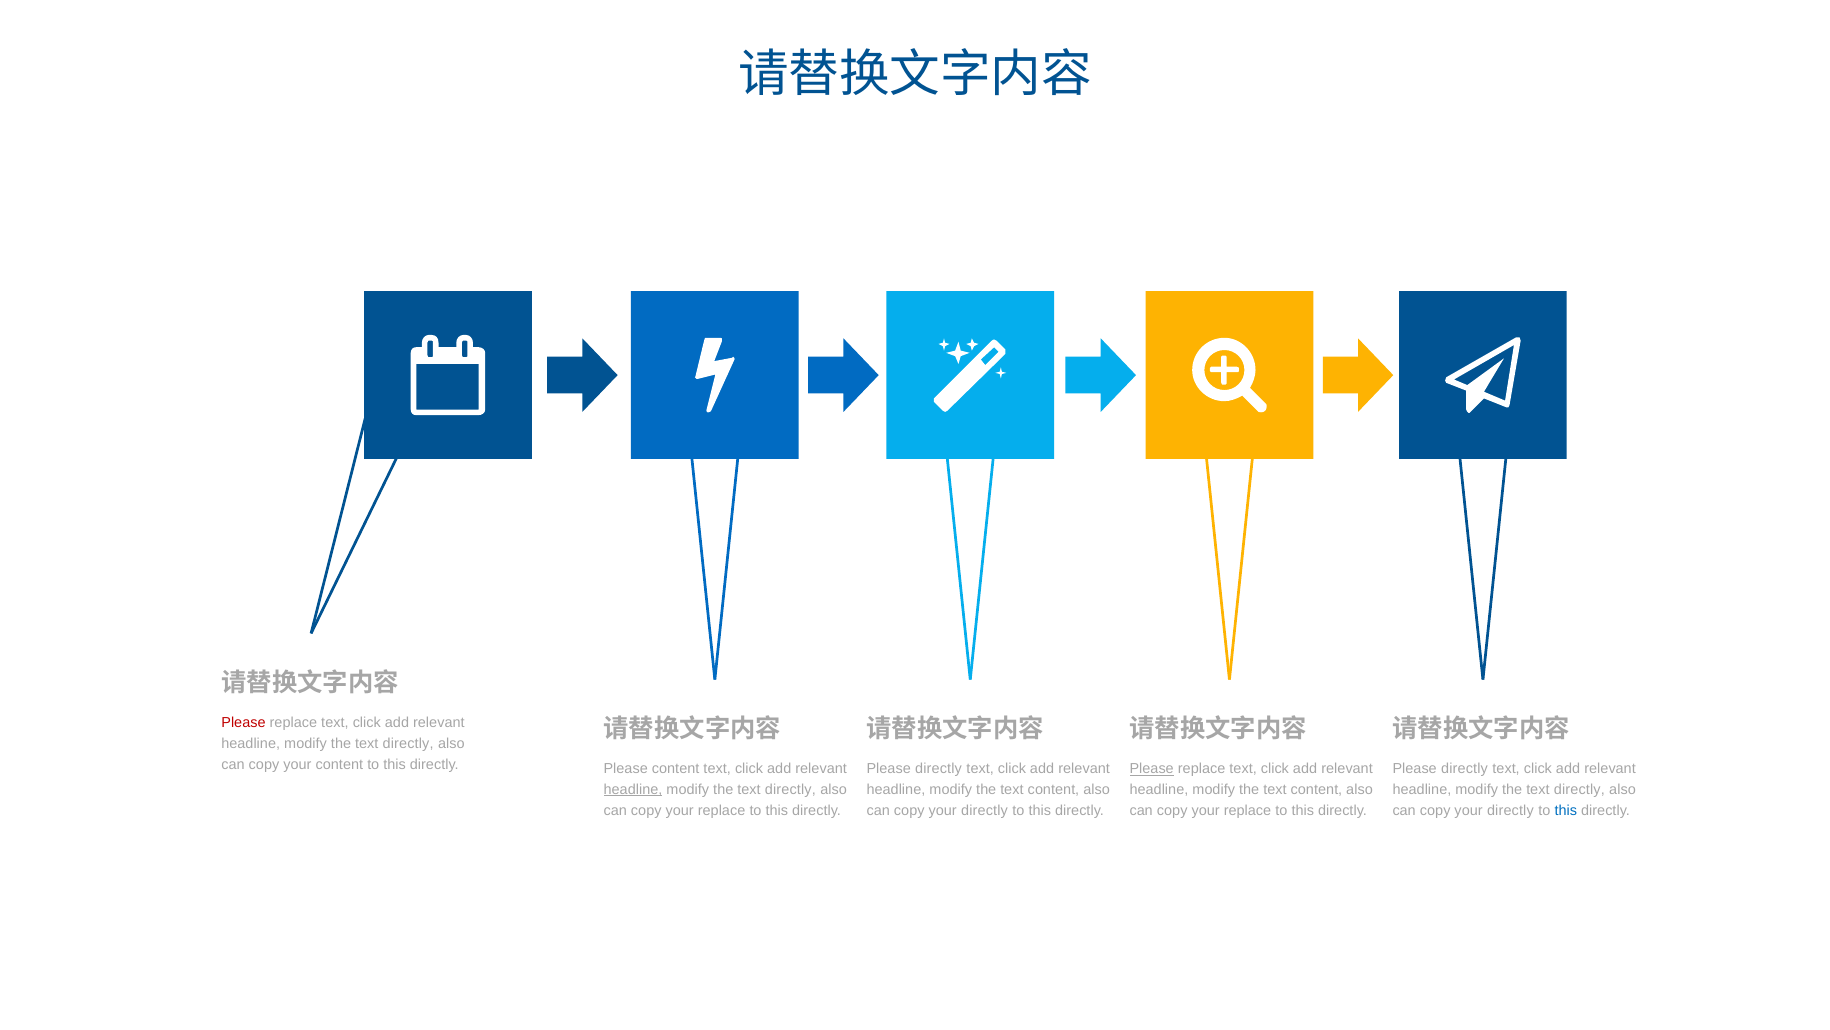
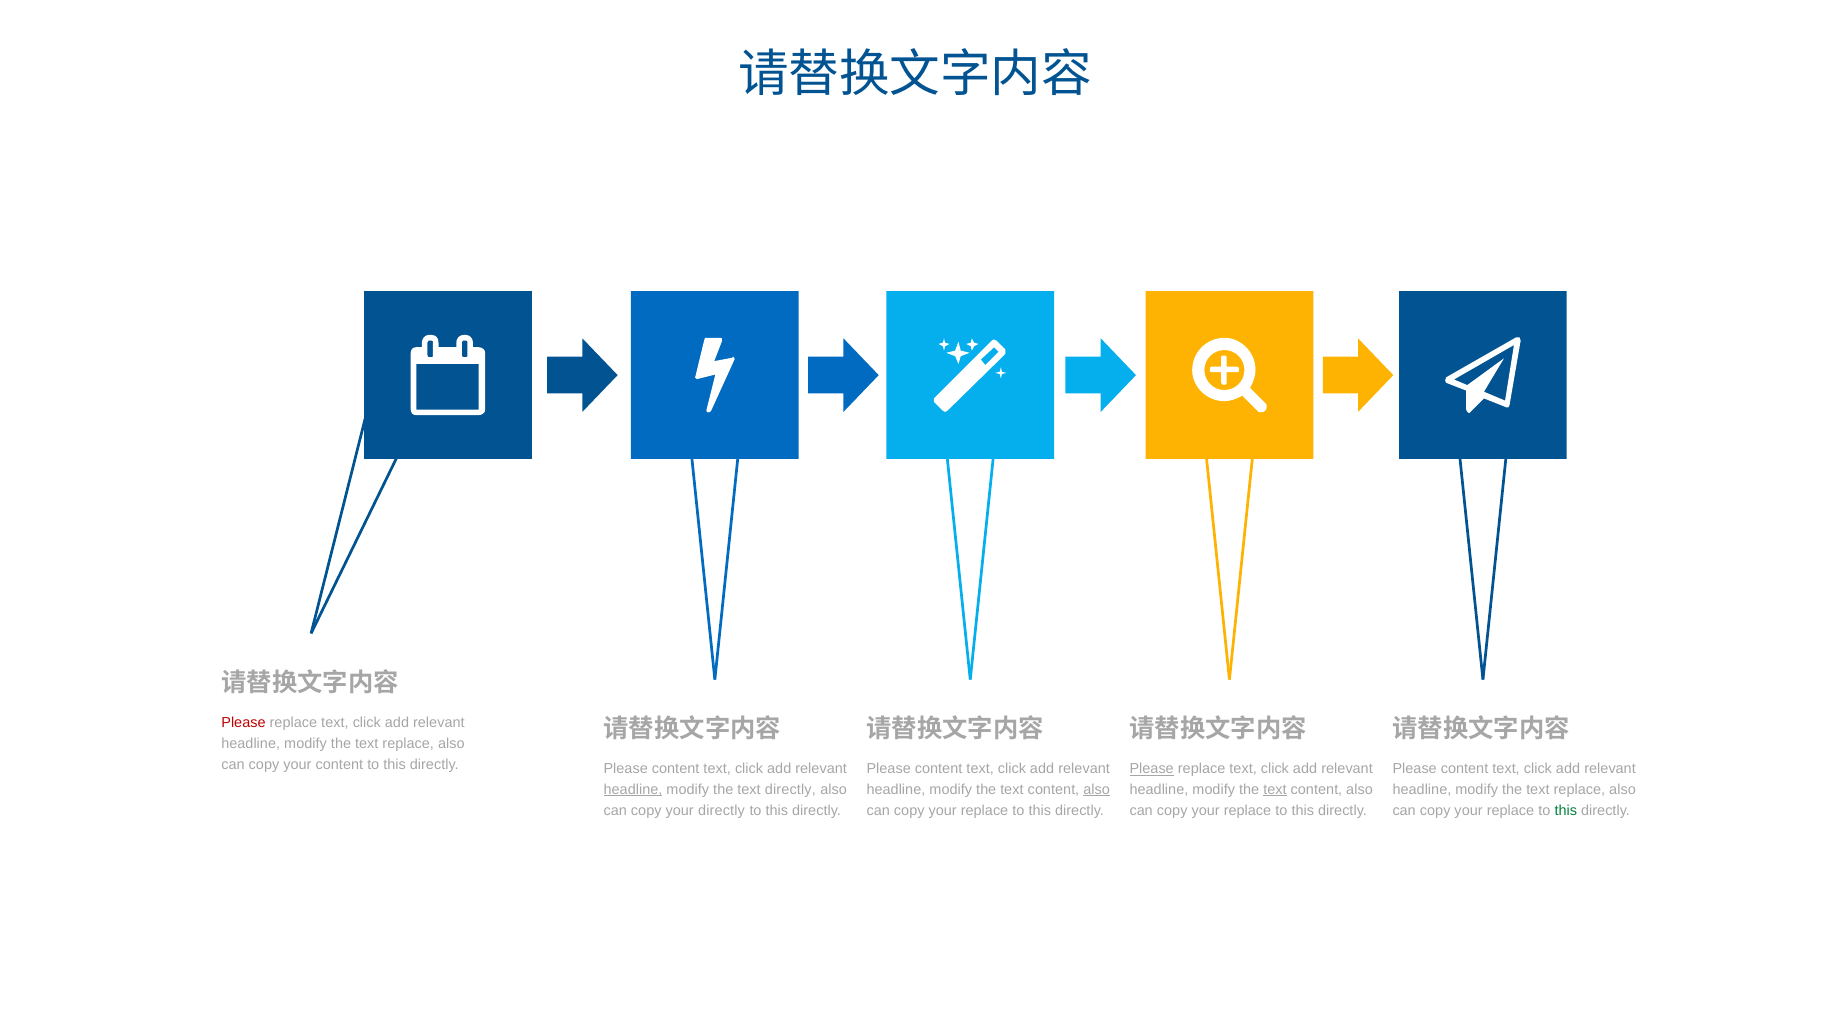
directly at (408, 743): directly -> replace
directly at (939, 768): directly -> content
directly at (1465, 768): directly -> content
also at (1097, 789) underline: none -> present
text at (1275, 789) underline: none -> present
directly at (1579, 789): directly -> replace
replace at (722, 810): replace -> directly
directly at (984, 810): directly -> replace
directly at (1510, 810): directly -> replace
this at (1566, 810) colour: blue -> green
